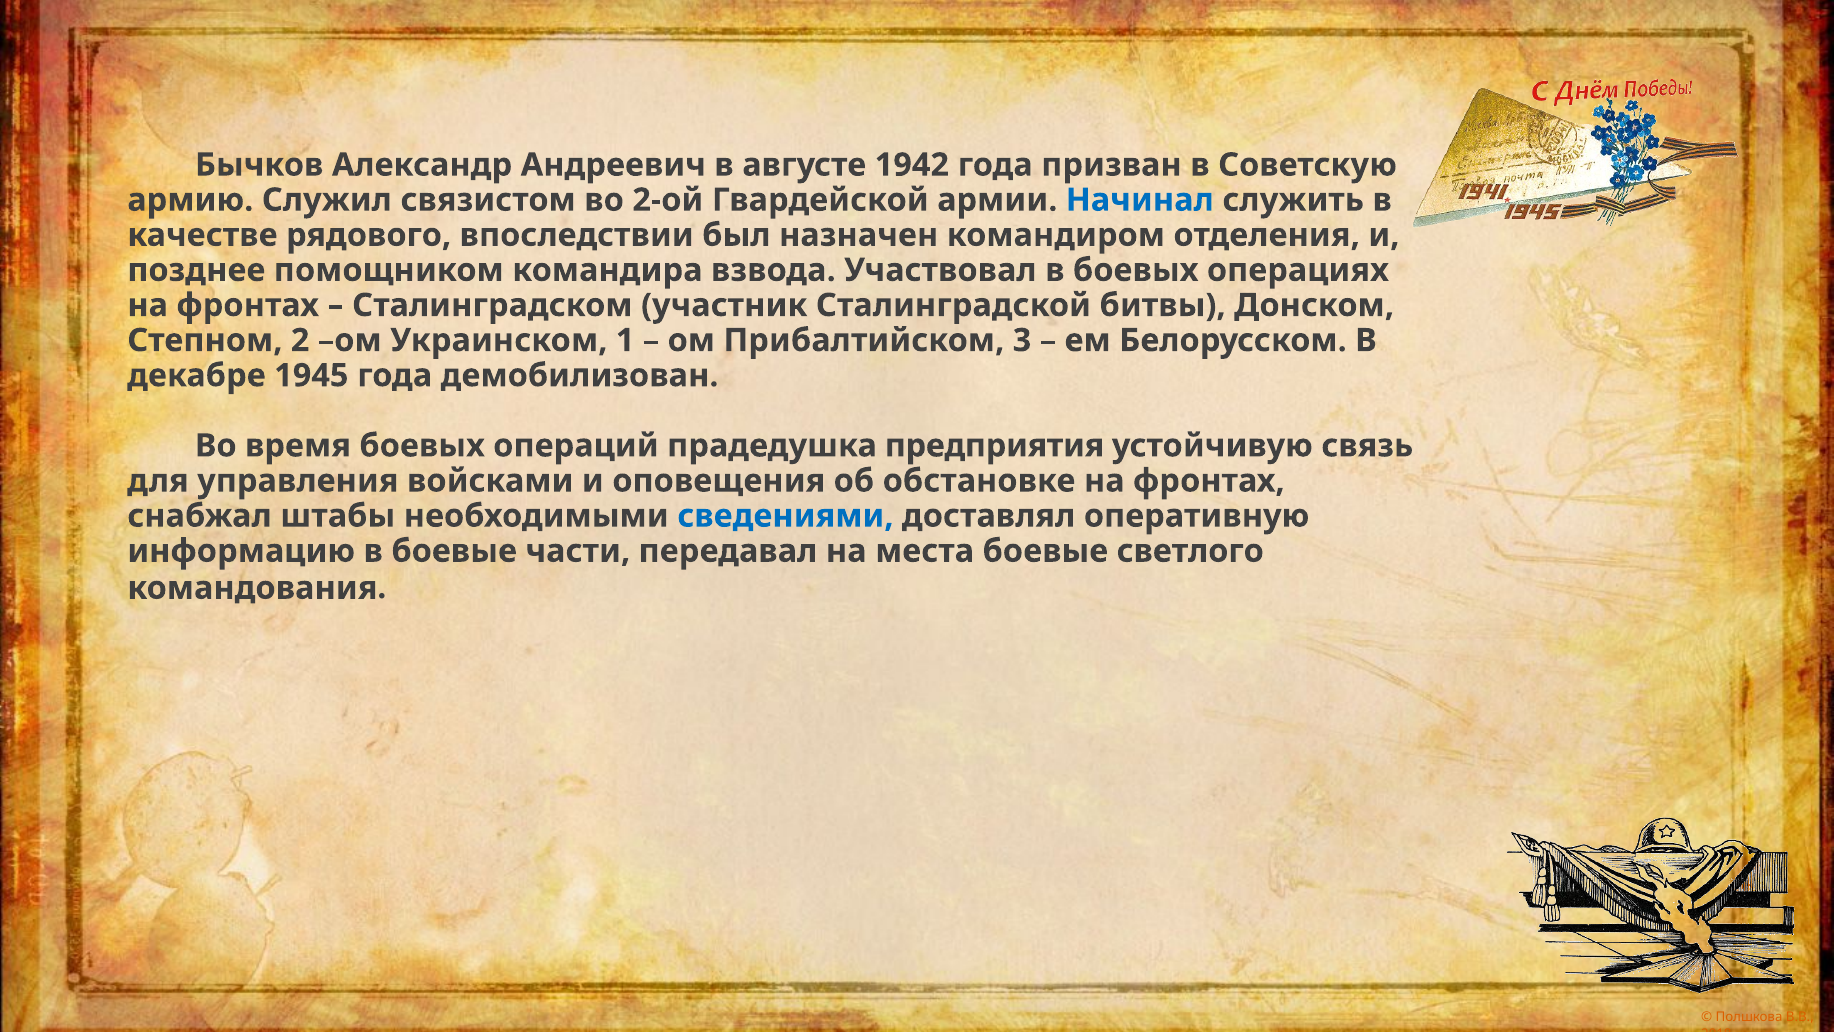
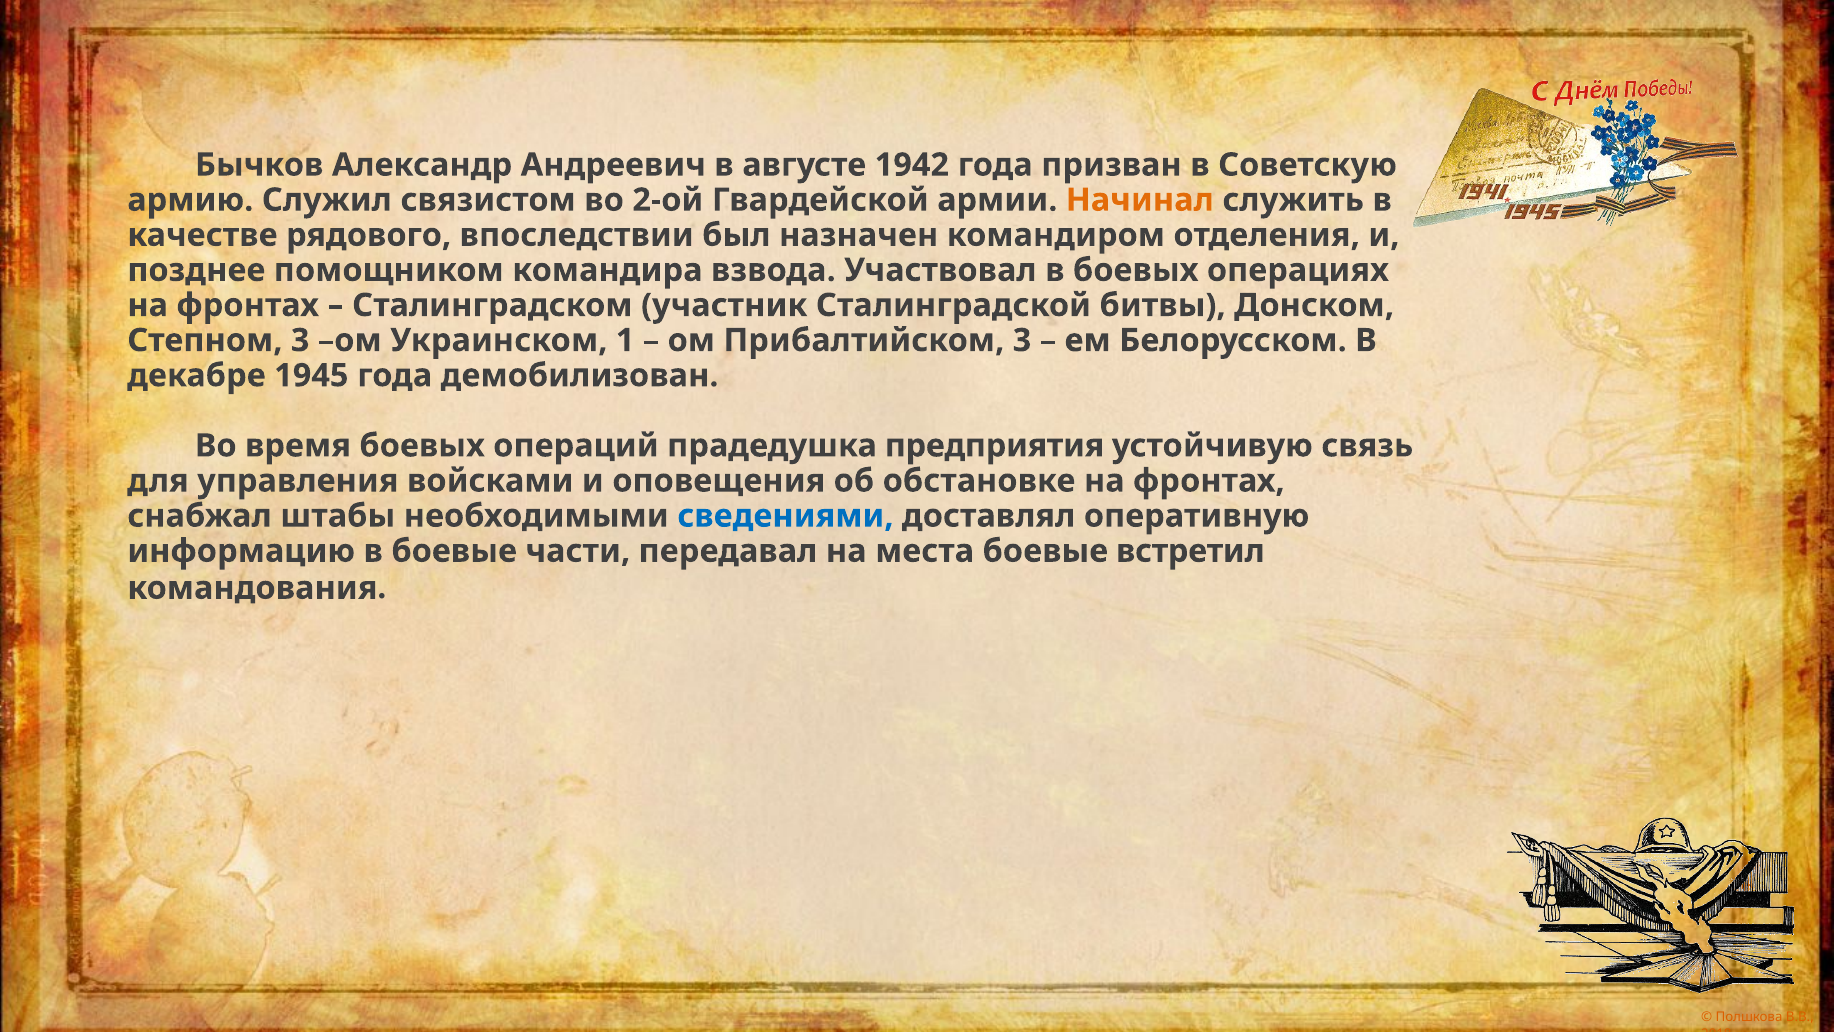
Начинал colour: blue -> orange
Степном 2: 2 -> 3
светлого: светлого -> встретил
